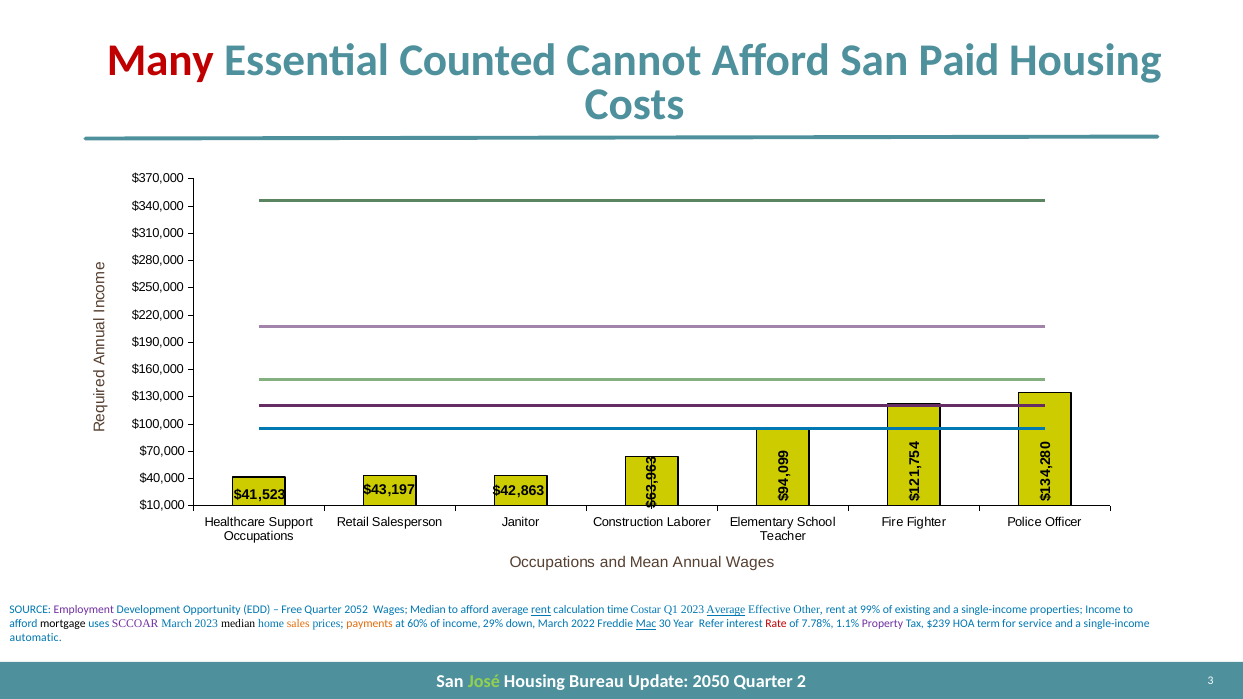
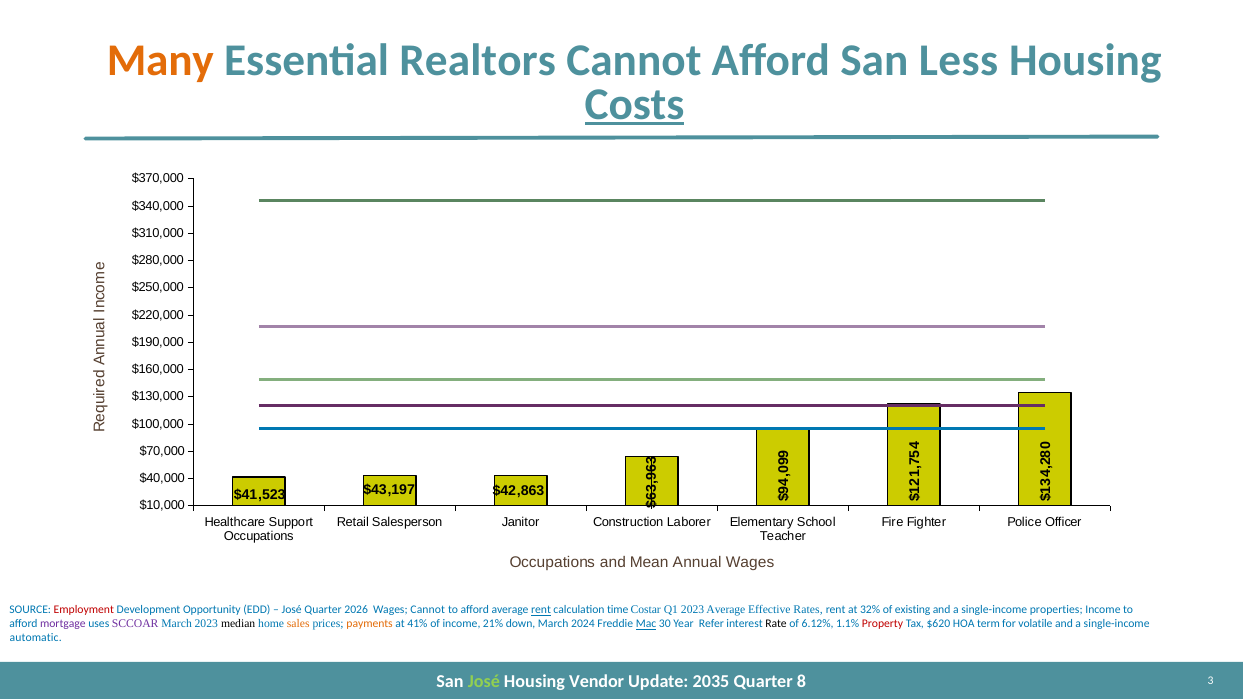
Many colour: red -> orange
Counted: Counted -> Realtors
Paid: Paid -> Less
Costs underline: none -> present
Employment colour: purple -> red
Free at (292, 610): Free -> José
2052: 2052 -> 2026
Wages Median: Median -> Cannot
Average at (726, 610) underline: present -> none
Other: Other -> Rates
99%: 99% -> 32%
mortgage colour: black -> purple
60%: 60% -> 41%
29%: 29% -> 21%
2022: 2022 -> 2024
Rate colour: red -> black
7.78%: 7.78% -> 6.12%
Property colour: purple -> red
$239: $239 -> $620
service: service -> volatile
Bureau: Bureau -> Vendor
2050: 2050 -> 2035
Quarter 2: 2 -> 8
